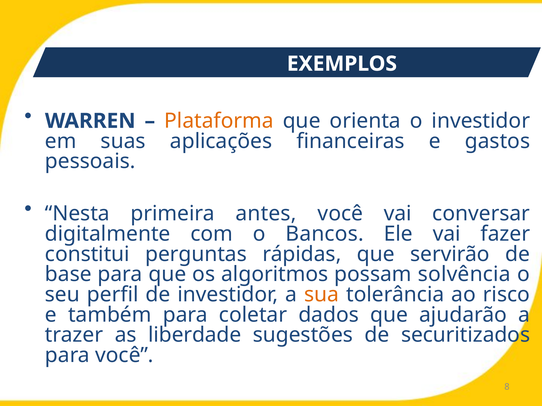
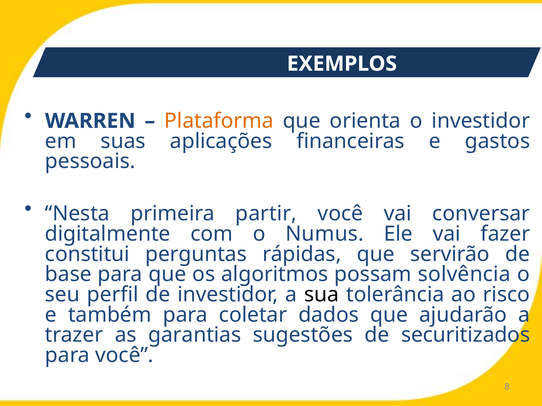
antes: antes -> partir
Bancos: Bancos -> Numus
sua colour: orange -> black
liberdade: liberdade -> garantias
